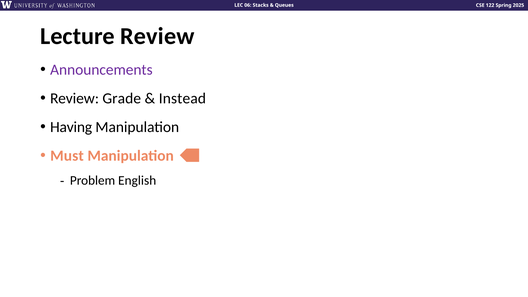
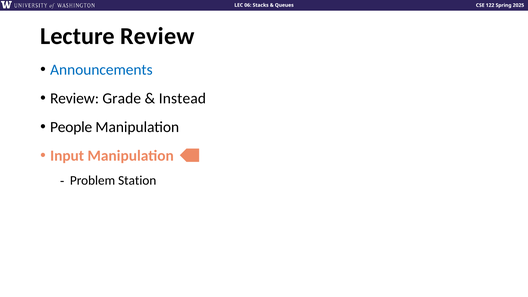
Announcements colour: purple -> blue
Having: Having -> People
Must: Must -> Input
English: English -> Station
